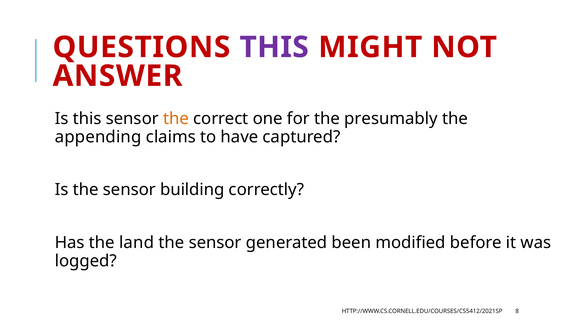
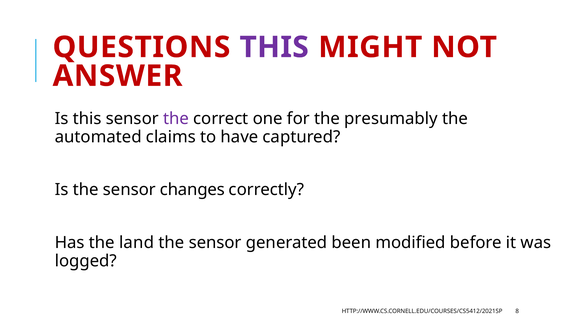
the at (176, 119) colour: orange -> purple
appending: appending -> automated
building: building -> changes
